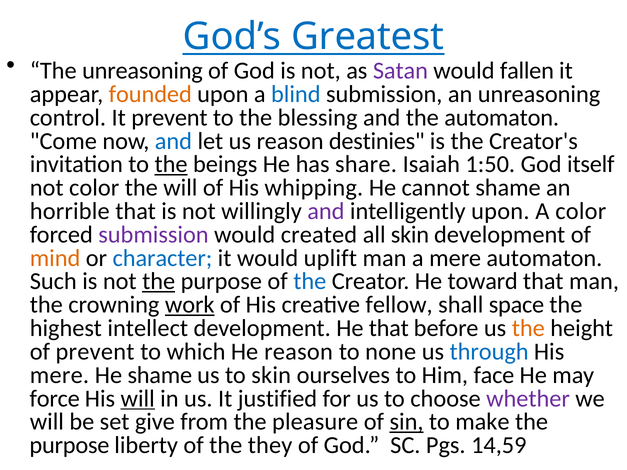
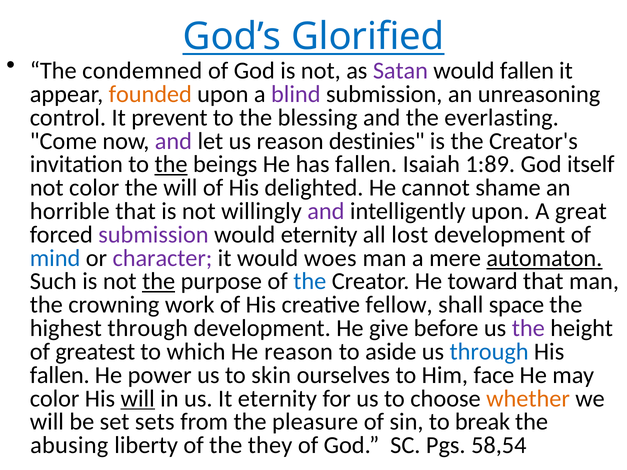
Greatest: Greatest -> Glorified
The unreasoning: unreasoning -> condemned
blind colour: blue -> purple
the automaton: automaton -> everlasting
and at (173, 141) colour: blue -> purple
has share: share -> fallen
1:50: 1:50 -> 1:89
whipping: whipping -> delighted
A color: color -> great
would created: created -> eternity
all skin: skin -> lost
mind colour: orange -> blue
character colour: blue -> purple
uplift: uplift -> woes
automaton at (544, 258) underline: none -> present
work underline: present -> none
highest intellect: intellect -> through
He that: that -> give
the at (528, 328) colour: orange -> purple
of prevent: prevent -> greatest
none: none -> aside
mere at (59, 375): mere -> fallen
He shame: shame -> power
force at (55, 399): force -> color
It justified: justified -> eternity
whether colour: purple -> orange
give: give -> sets
sin underline: present -> none
make: make -> break
purpose at (69, 446): purpose -> abusing
14,59: 14,59 -> 58,54
